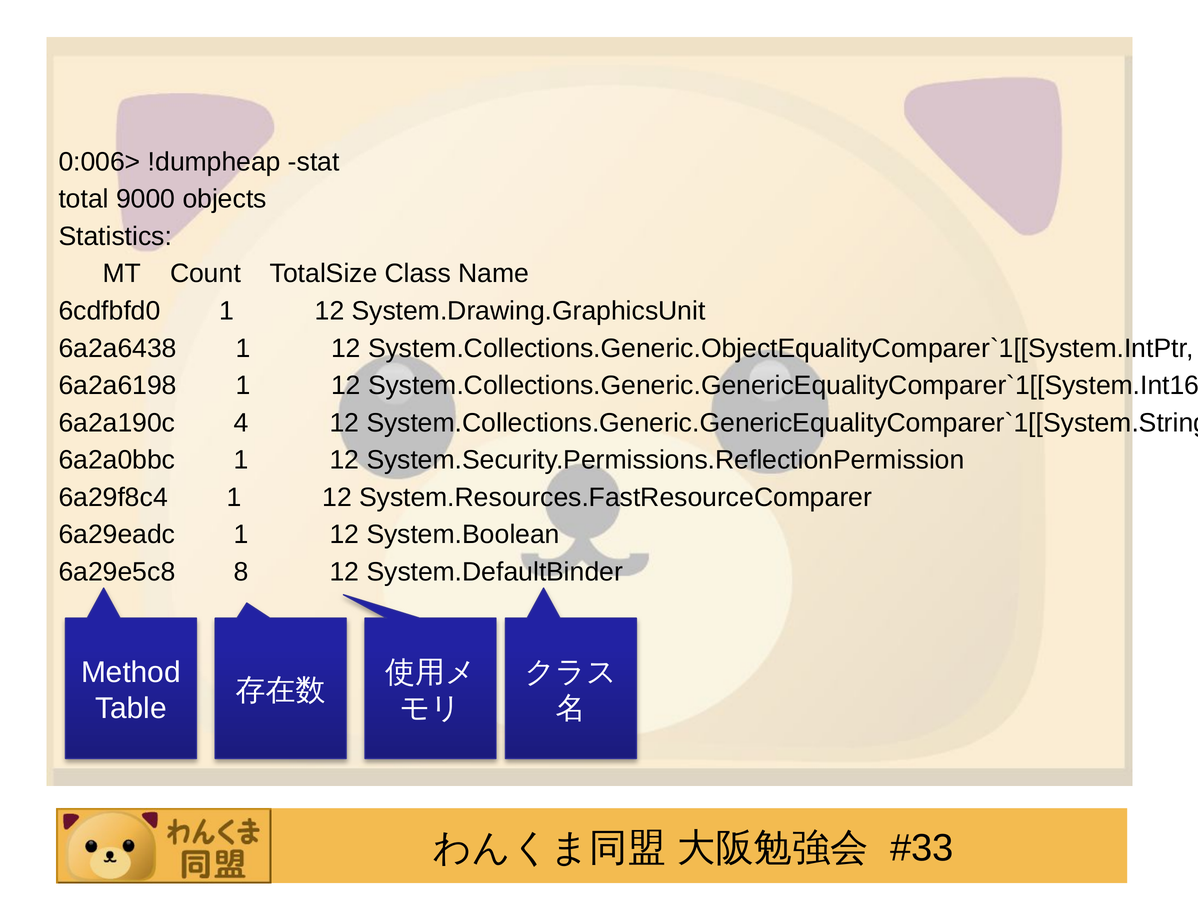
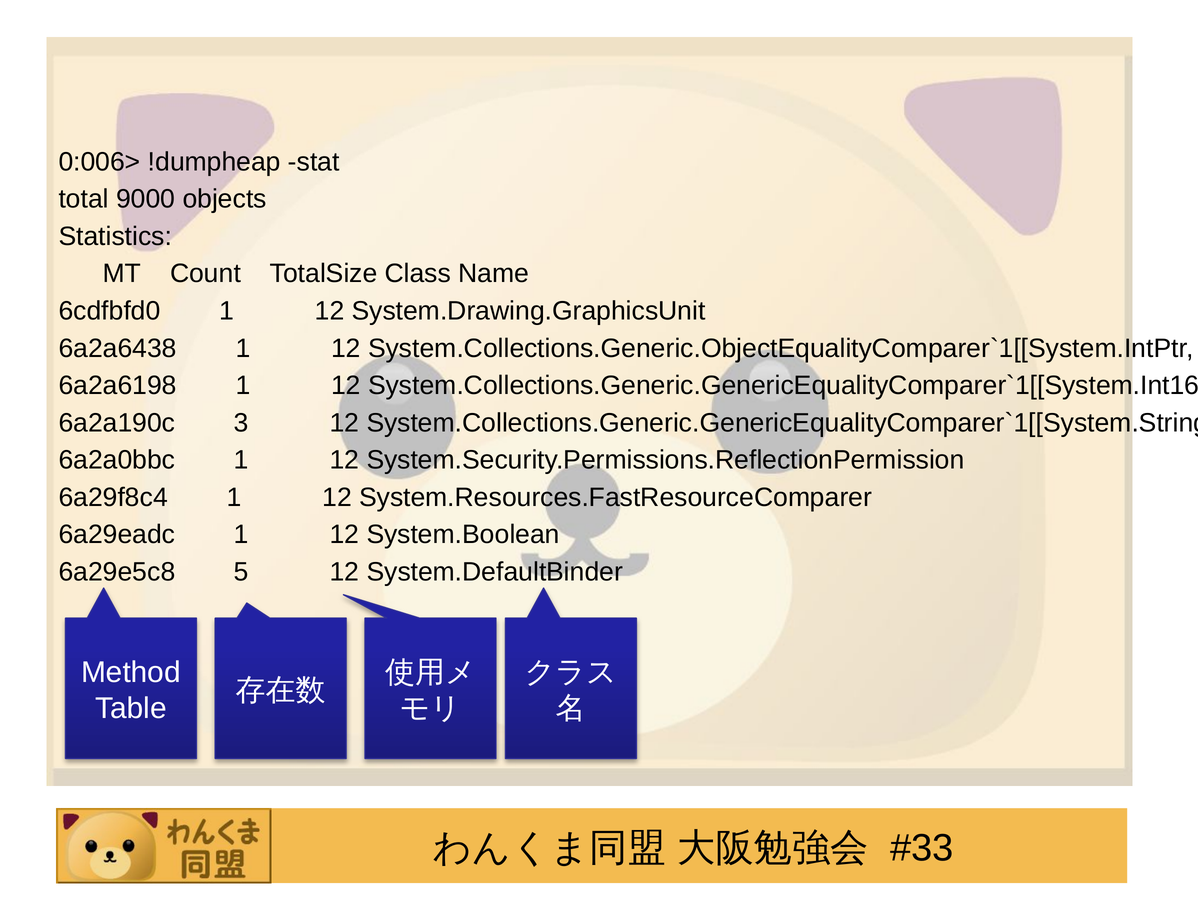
4: 4 -> 3
8: 8 -> 5
